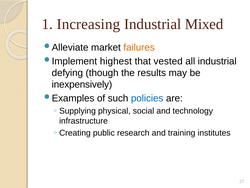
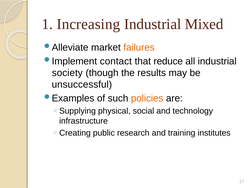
highest: highest -> contact
vested: vested -> reduce
defying: defying -> society
inexpensively: inexpensively -> unsuccessful
policies colour: blue -> orange
